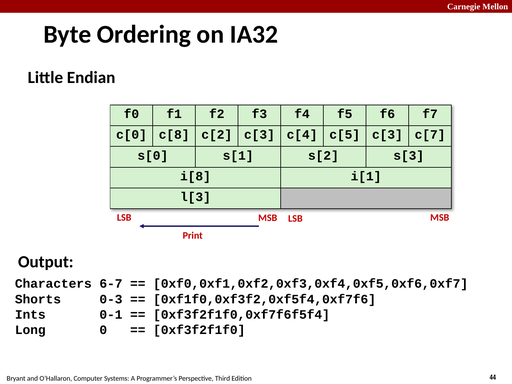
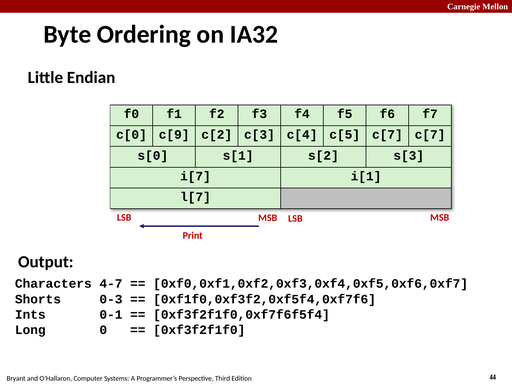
c[8: c[8 -> c[9
c[5 c[3: c[3 -> c[7
i[8: i[8 -> i[7
l[3: l[3 -> l[7
6-7: 6-7 -> 4-7
